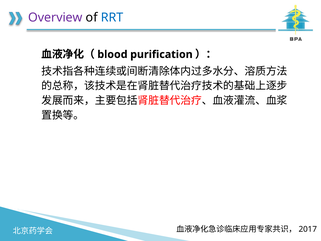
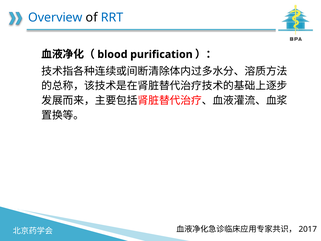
Overview colour: purple -> blue
